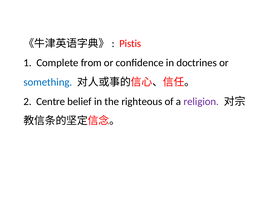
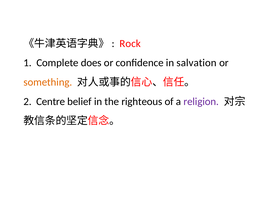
Pistis: Pistis -> Rock
from: from -> does
doctrines: doctrines -> salvation
something colour: blue -> orange
